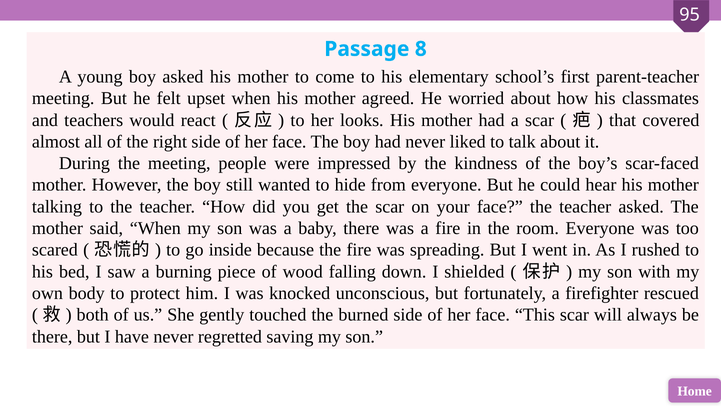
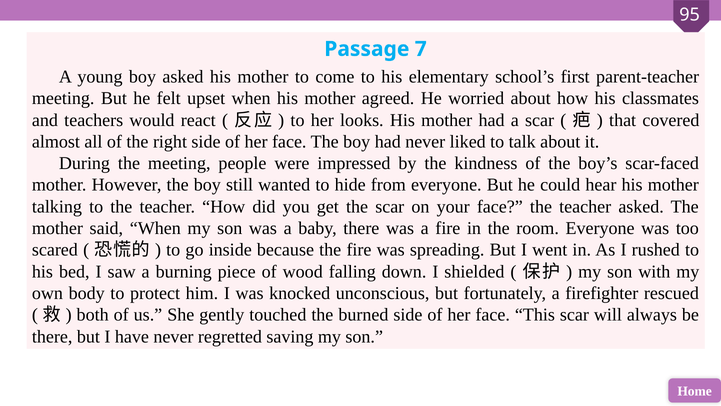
8: 8 -> 7
